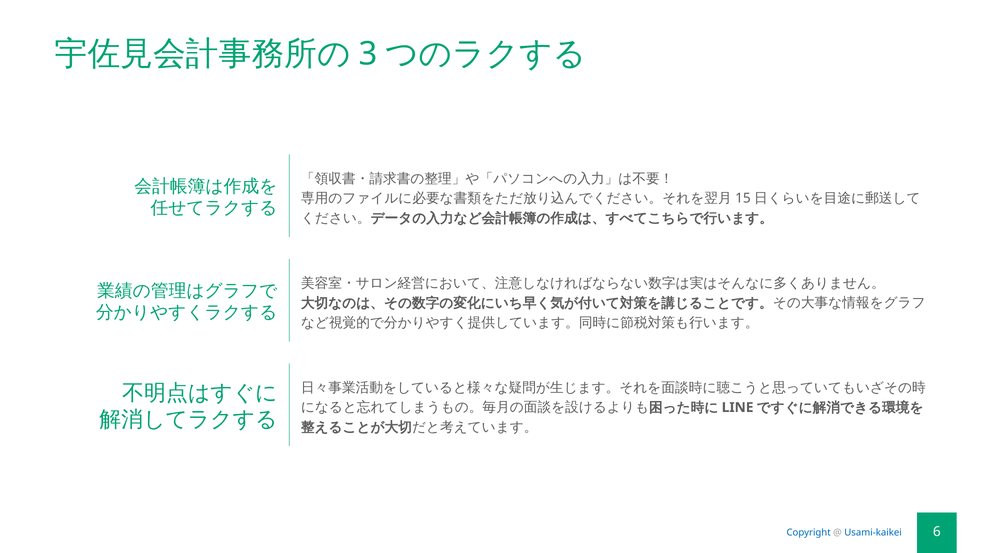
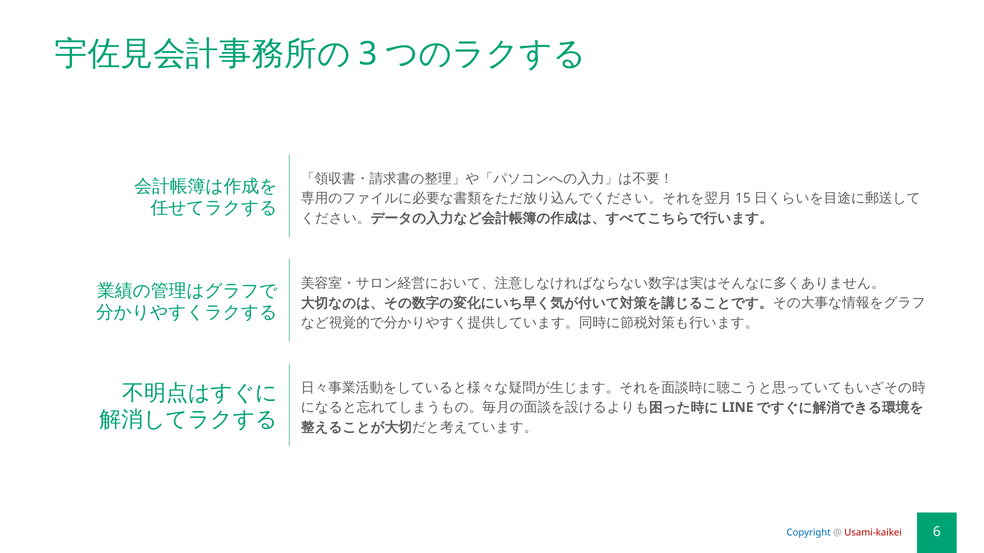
Usami-kaikei colour: blue -> red
